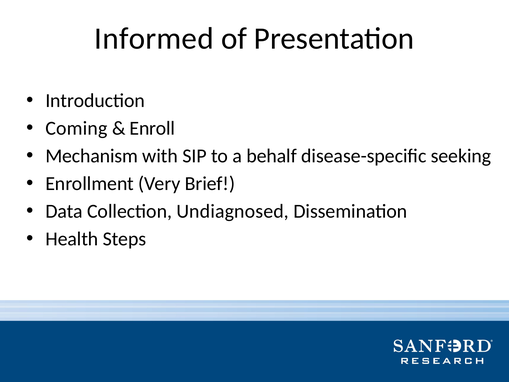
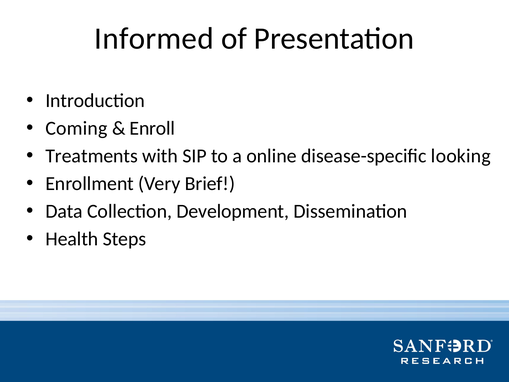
Mechanism: Mechanism -> Treatments
behalf: behalf -> online
seeking: seeking -> looking
Undiagnosed: Undiagnosed -> Development
